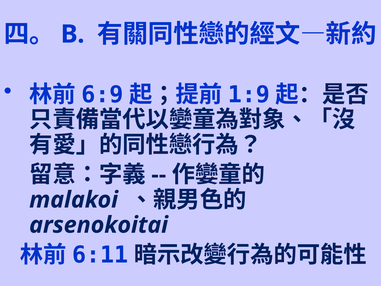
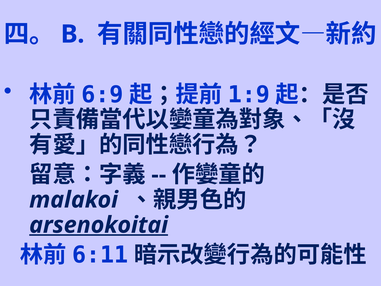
arsenokoitai underline: none -> present
